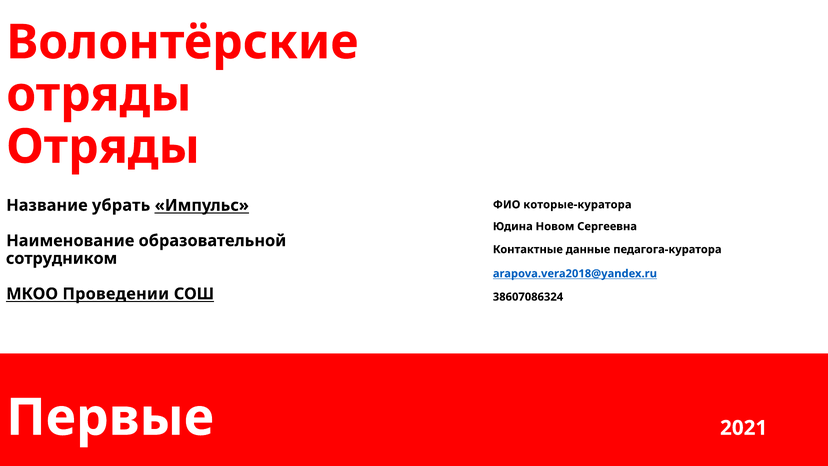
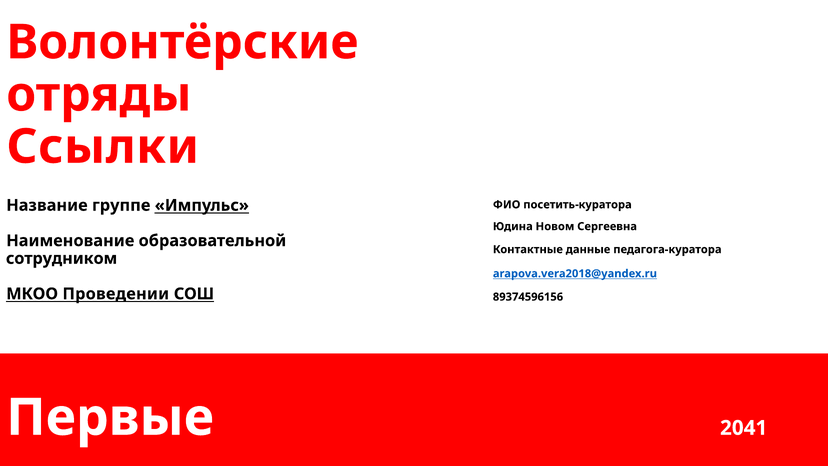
Отряды at (103, 147): Отряды -> Ссылки
убрать: убрать -> группе
которые-куратора: которые-куратора -> посетить-куратора
38607086324: 38607086324 -> 89374596156
2021: 2021 -> 2041
